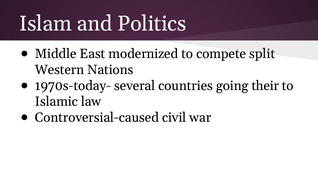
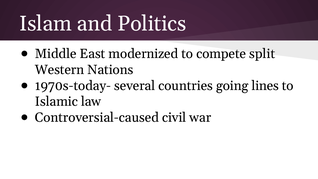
their: their -> lines
